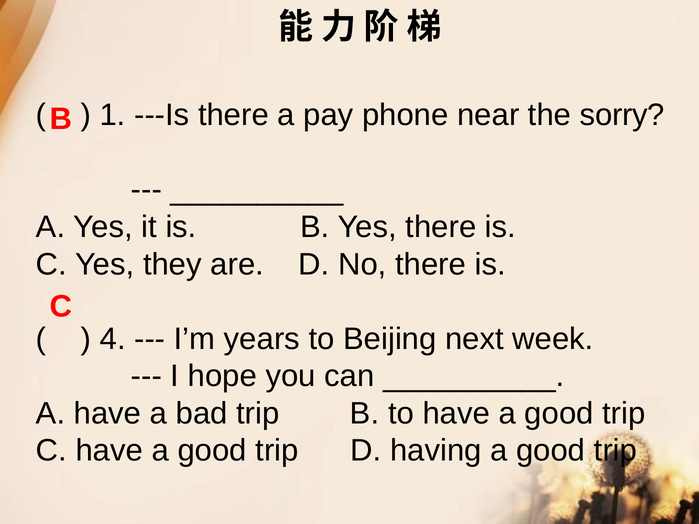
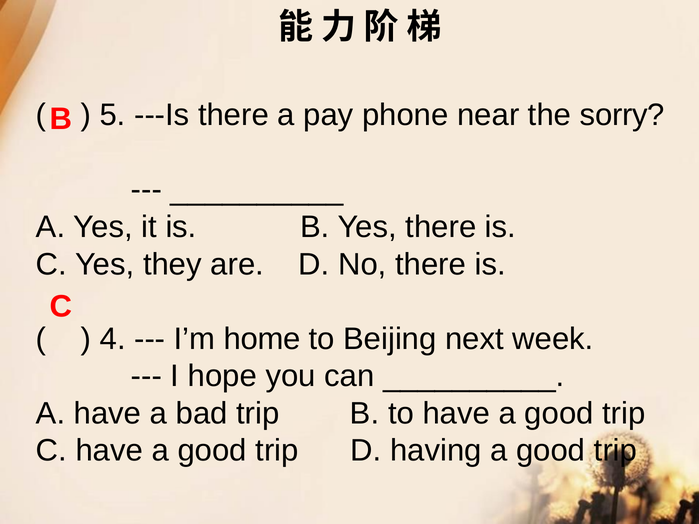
1: 1 -> 5
years: years -> home
